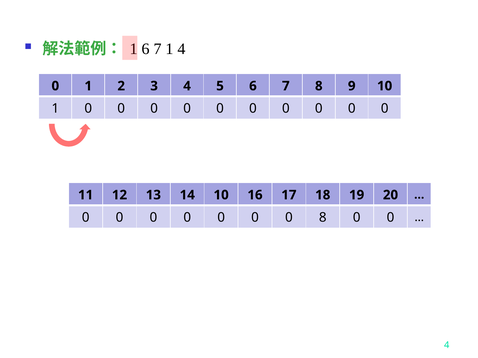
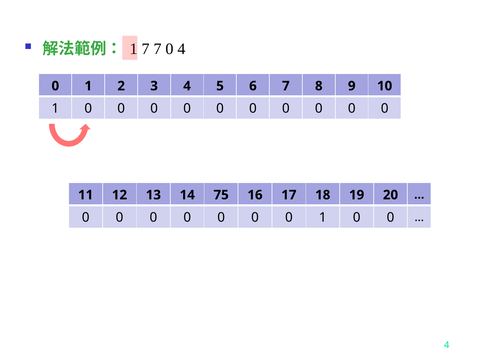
6 at (146, 49): 6 -> 7
7 1: 1 -> 0
14 10: 10 -> 75
0 0 8: 8 -> 1
